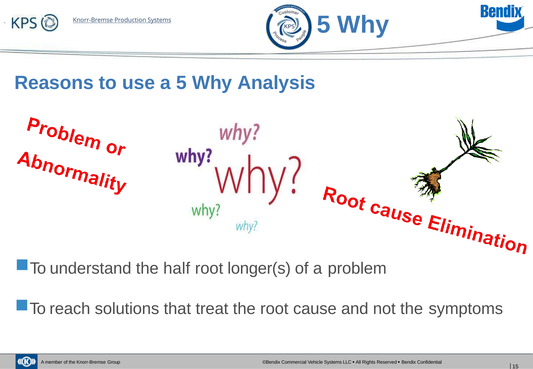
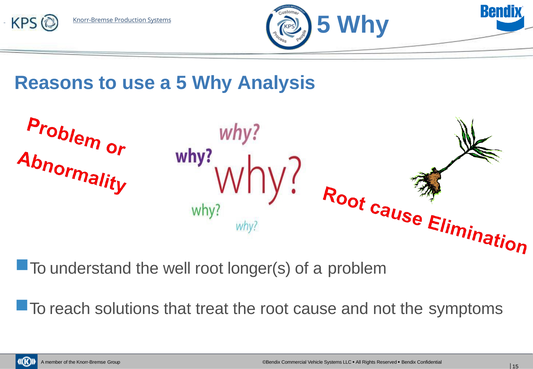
half: half -> well
